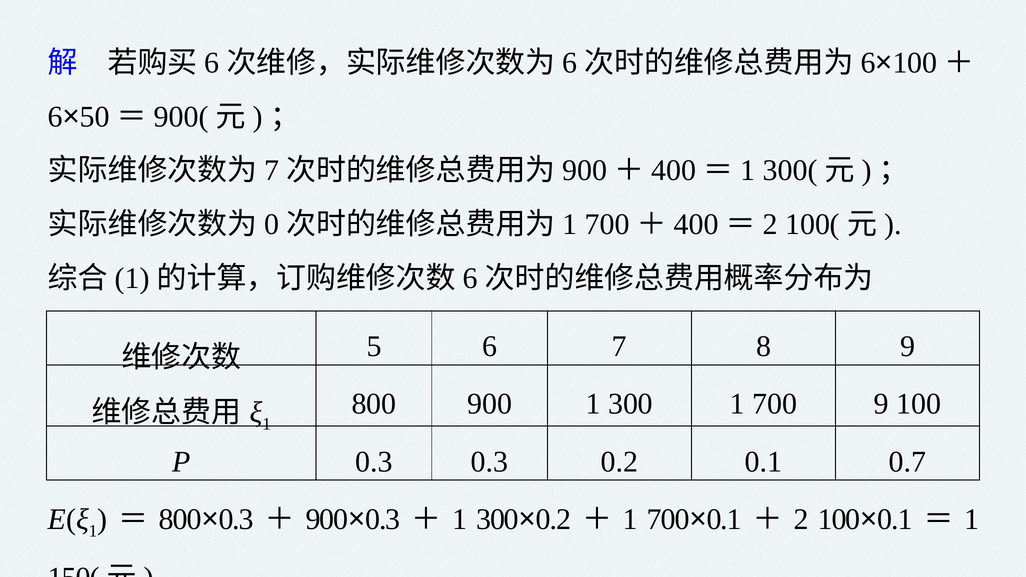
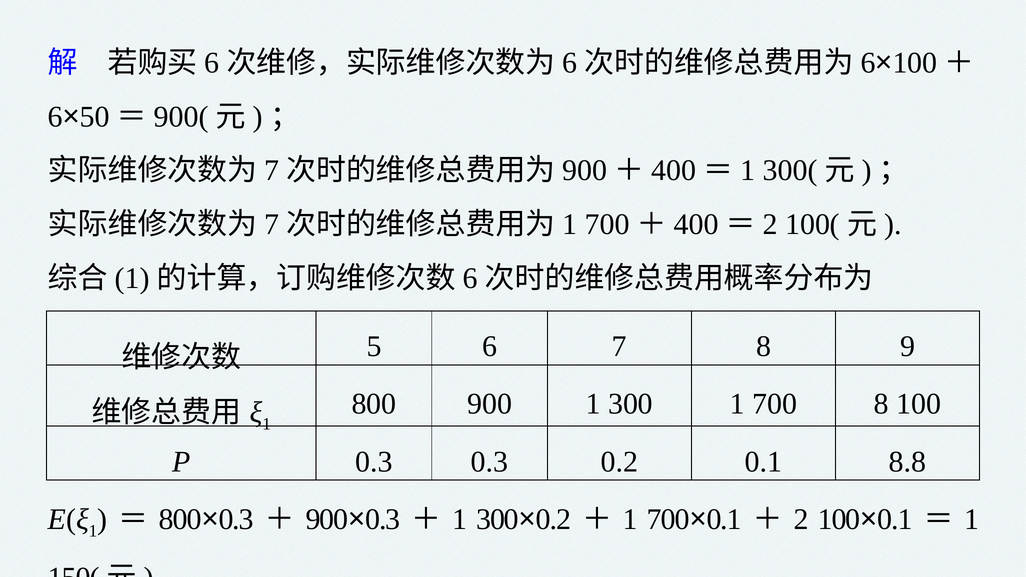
0 at (272, 224): 0 -> 7
700 9: 9 -> 8
0.7: 0.7 -> 8.8
